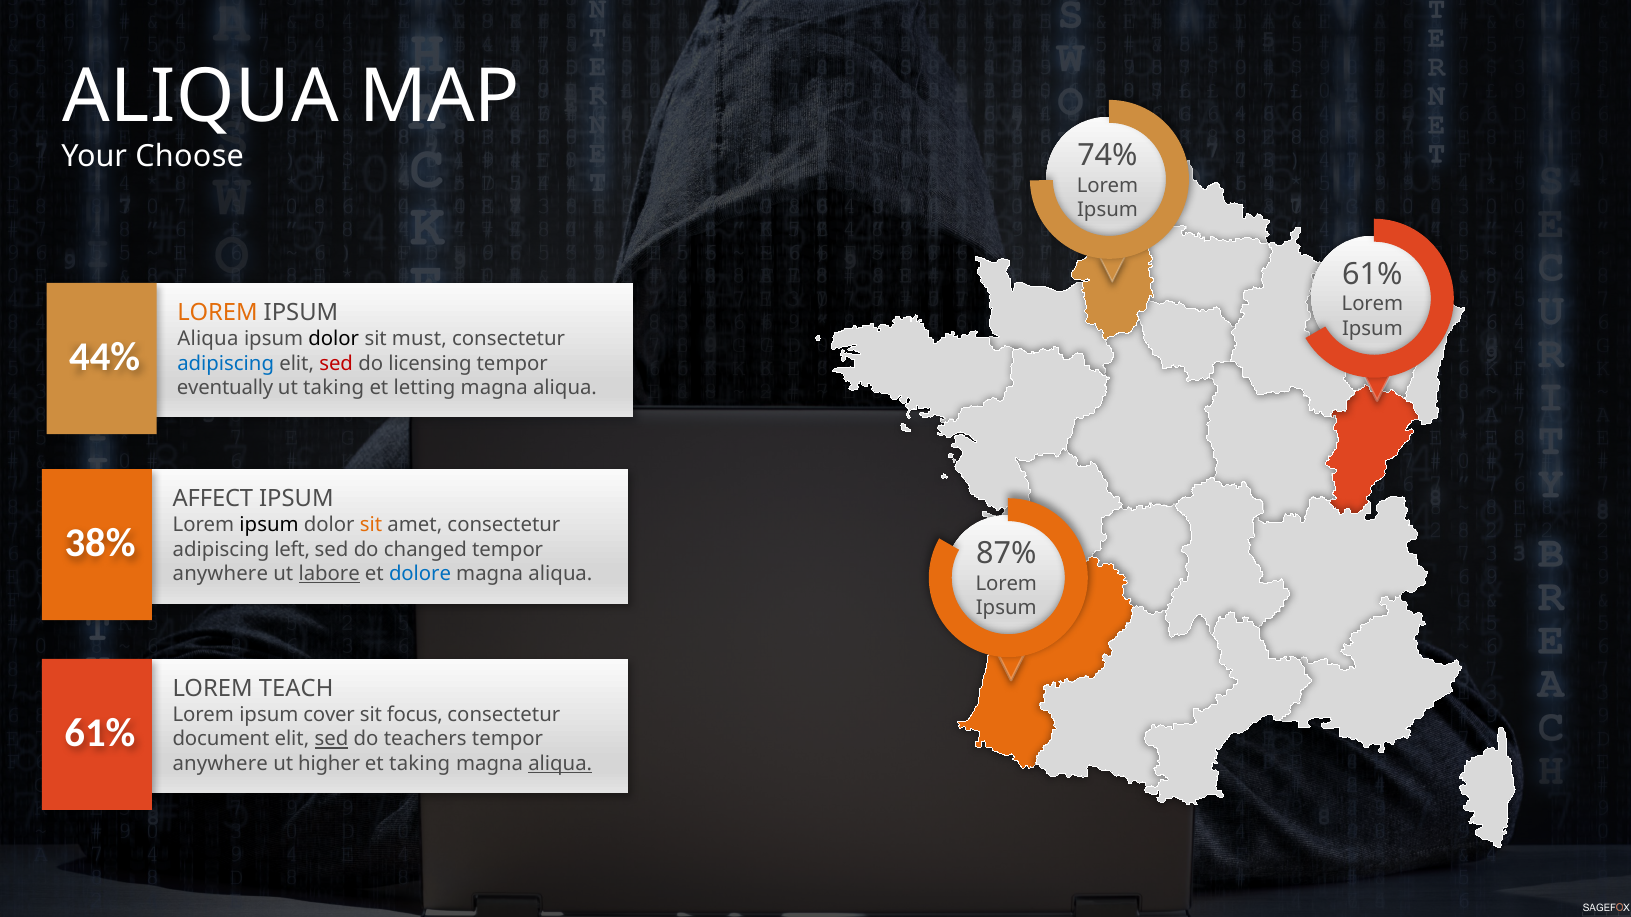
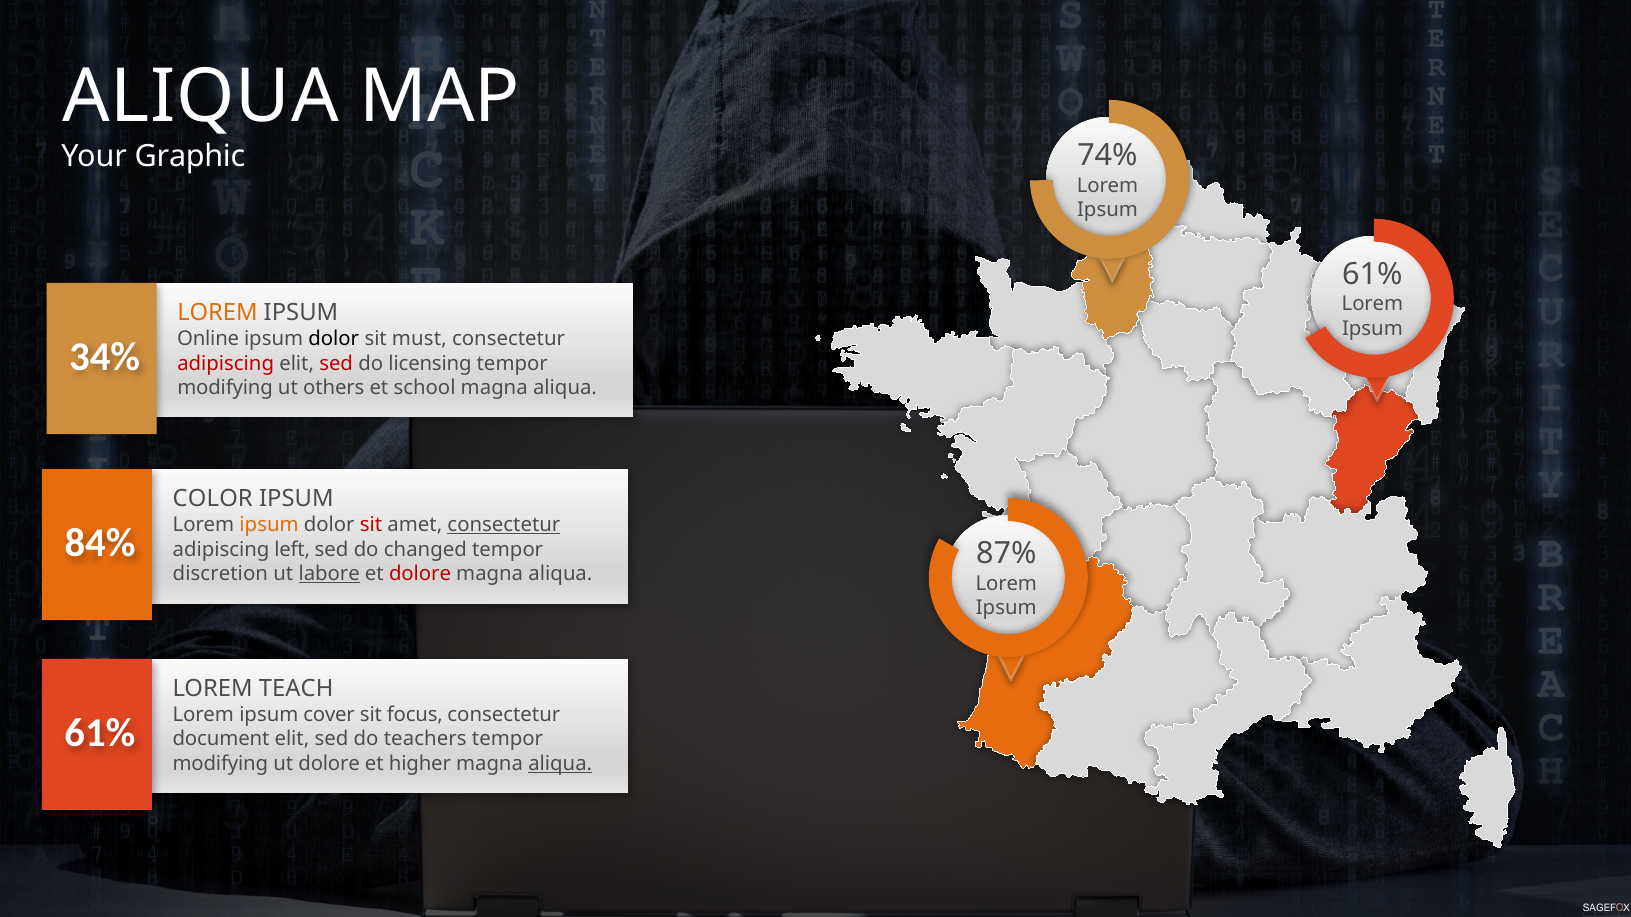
Choose: Choose -> Graphic
Aliqua at (208, 339): Aliqua -> Online
44%: 44% -> 34%
adipiscing at (226, 363) colour: blue -> red
eventually at (225, 388): eventually -> modifying
ut taking: taking -> others
letting: letting -> school
AFFECT: AFFECT -> COLOR
ipsum at (269, 525) colour: black -> orange
sit at (371, 525) colour: orange -> red
consectetur at (504, 525) underline: none -> present
38%: 38% -> 84%
anywhere at (220, 574): anywhere -> discretion
dolore at (420, 574) colour: blue -> red
sed at (331, 740) underline: present -> none
anywhere at (220, 764): anywhere -> modifying
ut higher: higher -> dolore
et taking: taking -> higher
